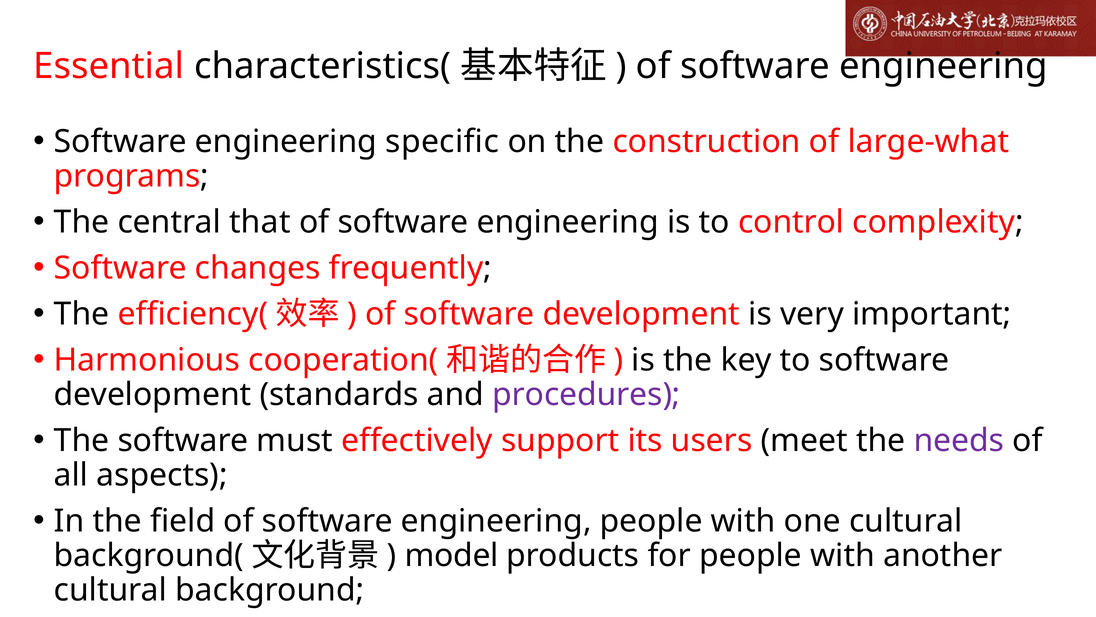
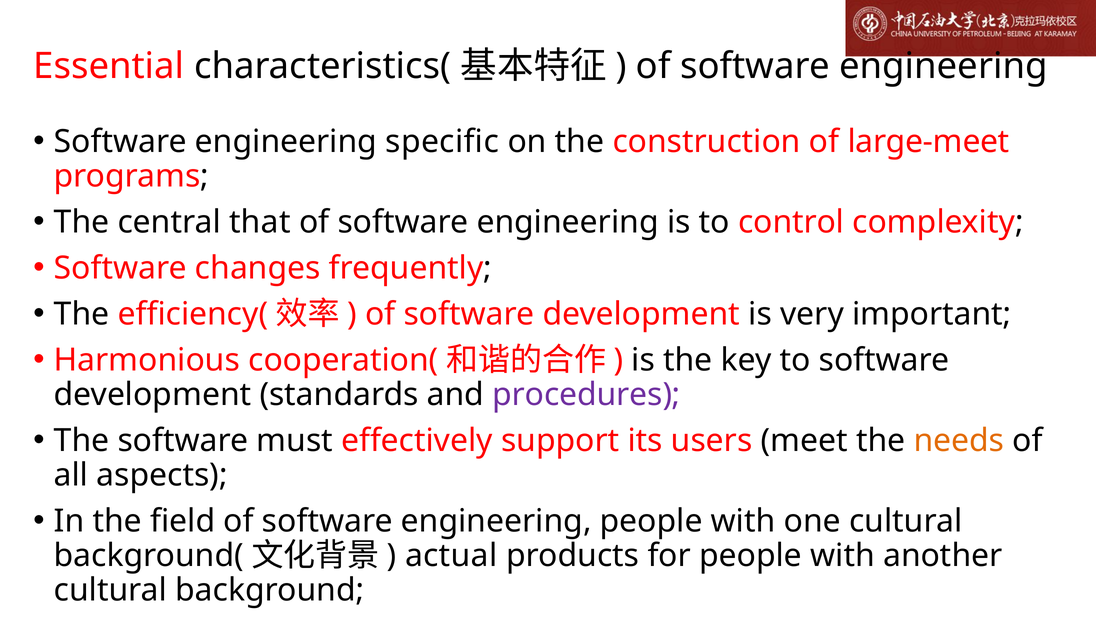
large-what: large-what -> large-meet
needs colour: purple -> orange
model: model -> actual
